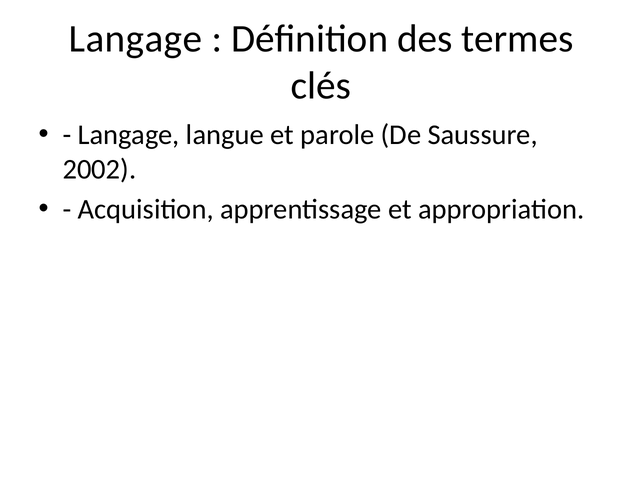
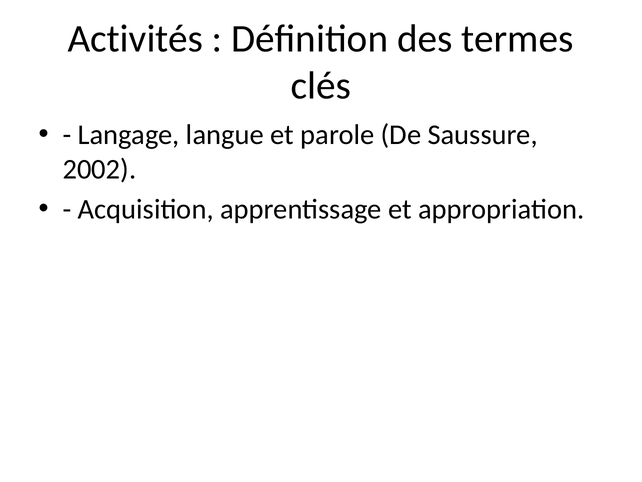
Langage at (135, 39): Langage -> Activités
